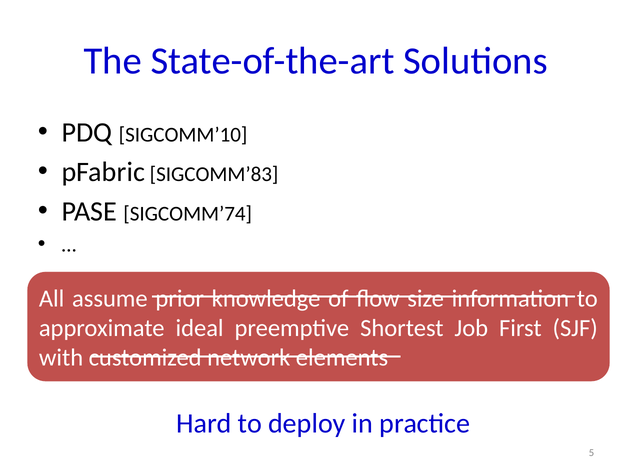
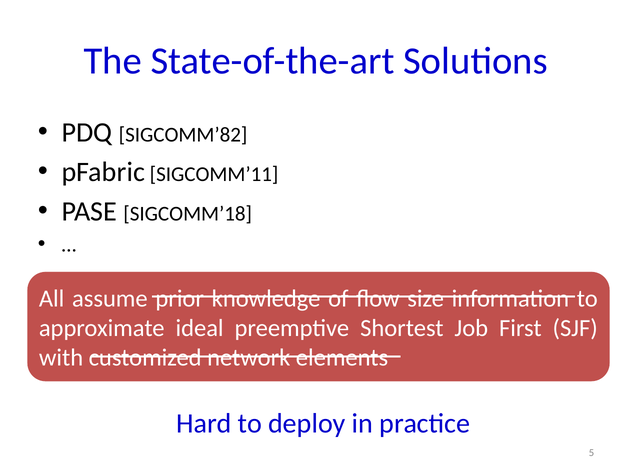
SIGCOMM’10: SIGCOMM’10 -> SIGCOMM’82
SIGCOMM’83: SIGCOMM’83 -> SIGCOMM’11
SIGCOMM’74: SIGCOMM’74 -> SIGCOMM’18
